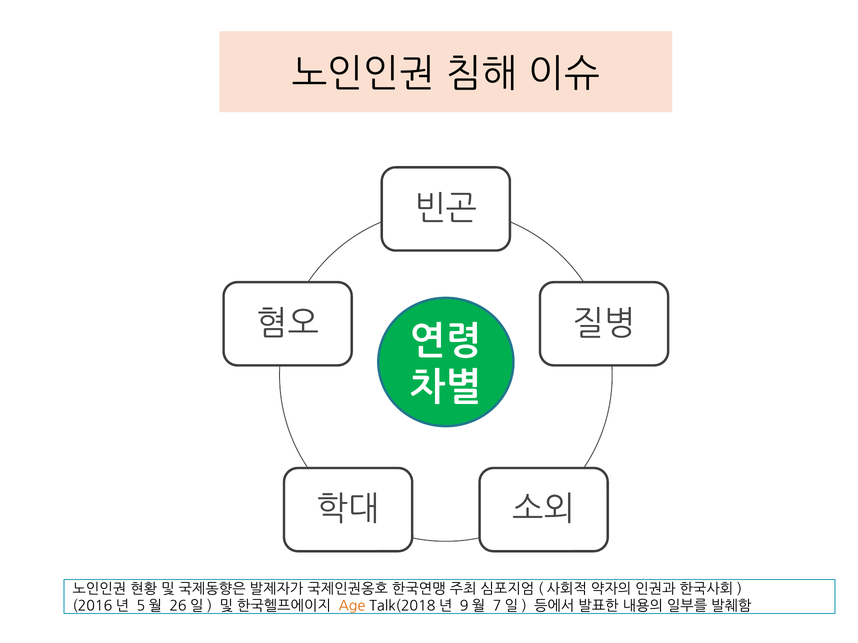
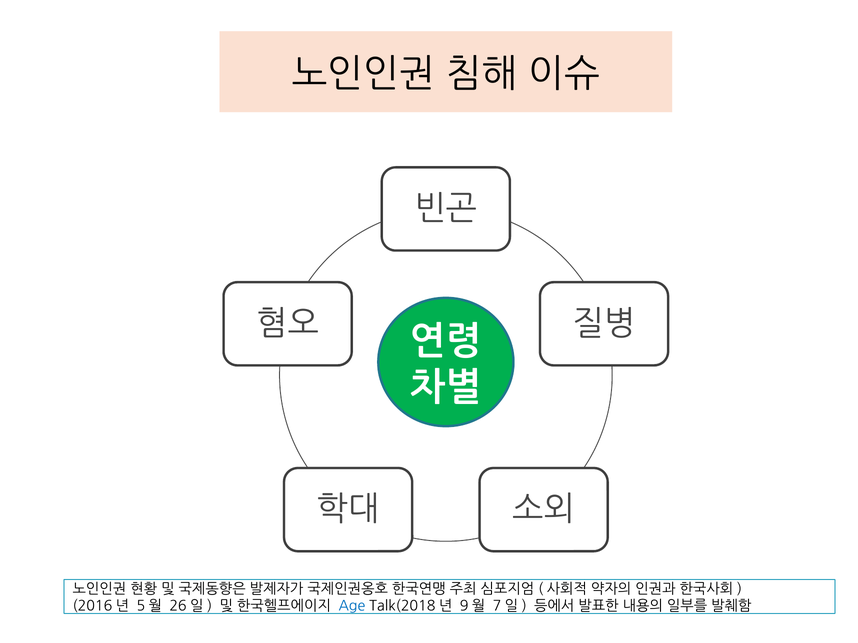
Age colour: orange -> blue
